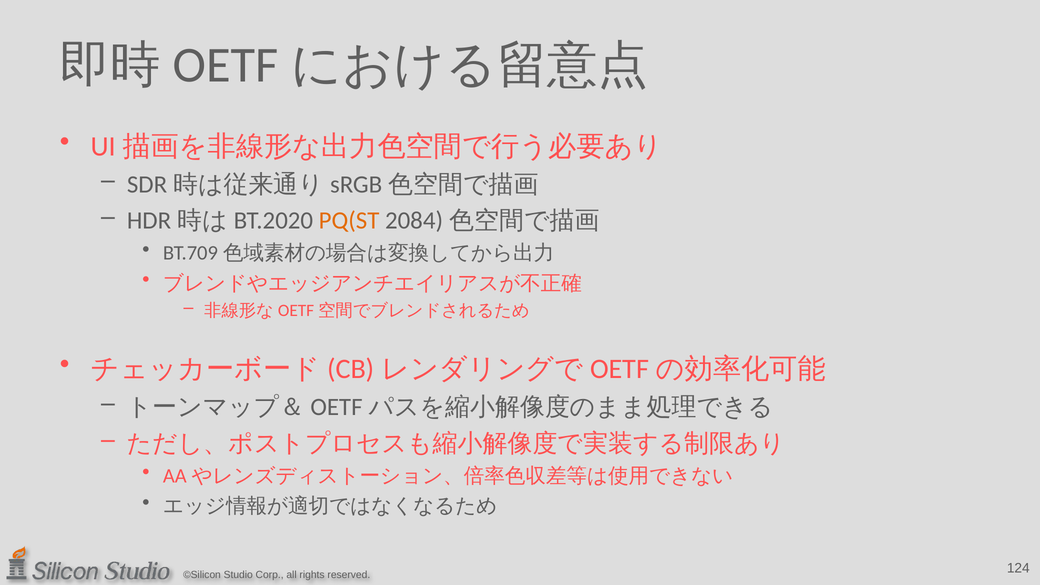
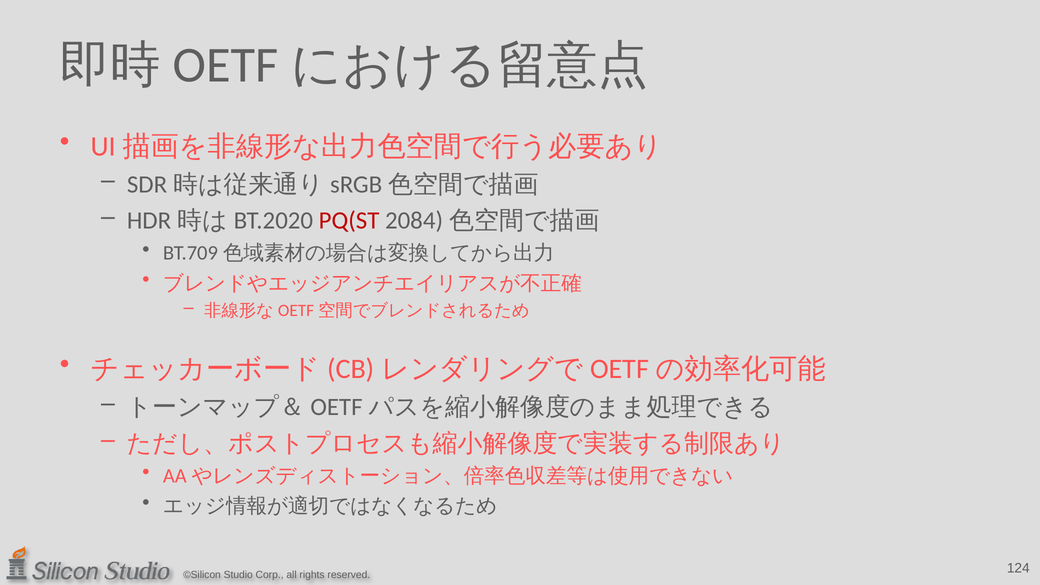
PQ(ST colour: orange -> red
